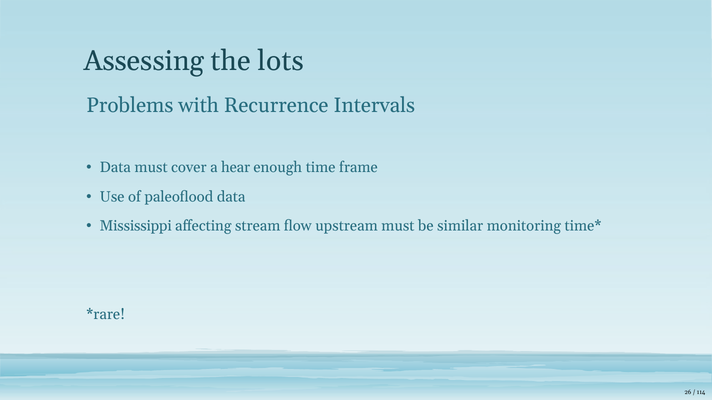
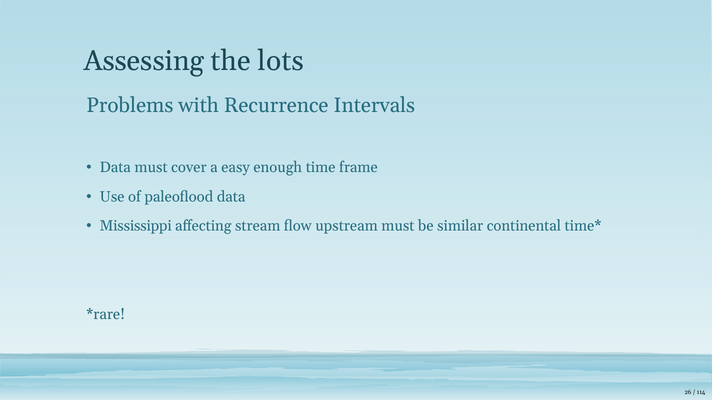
hear: hear -> easy
monitoring: monitoring -> continental
